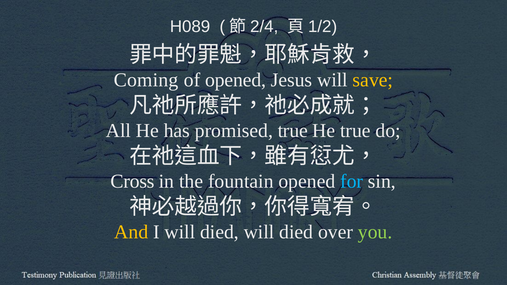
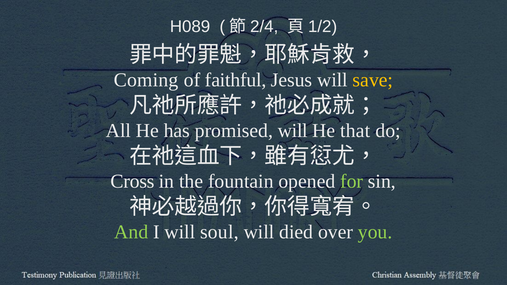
of opened: opened -> faithful
promised true: true -> will
He true: true -> that
for colour: light blue -> light green
And colour: yellow -> light green
I will died: died -> soul
